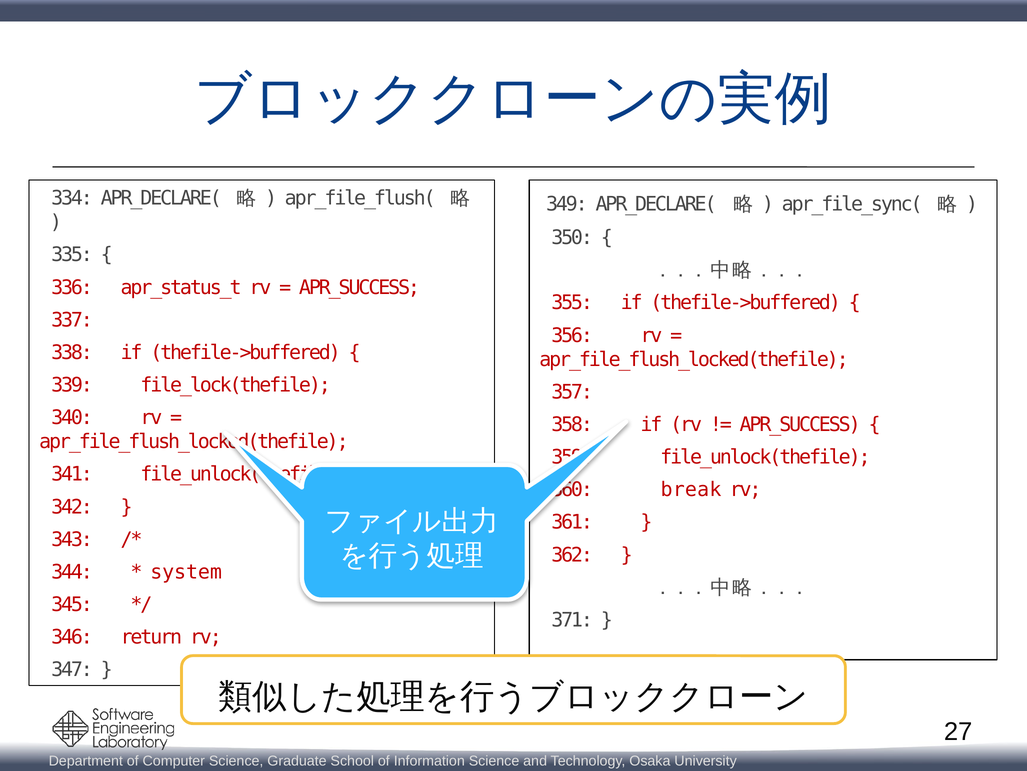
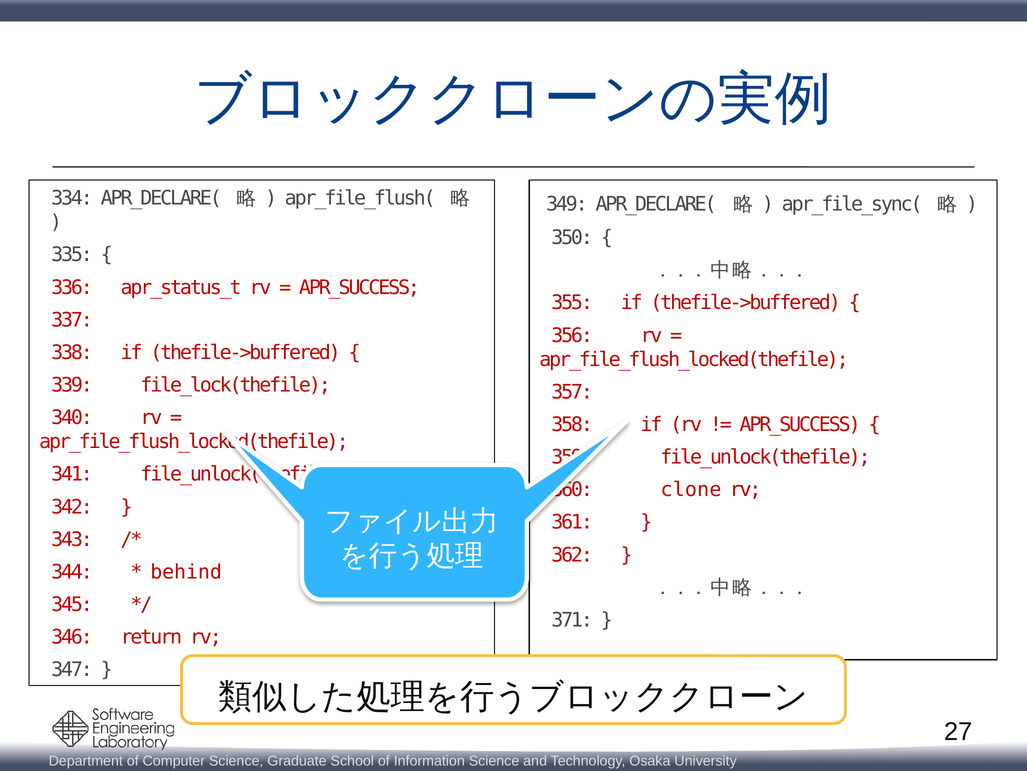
break: break -> clone
system: system -> behind
